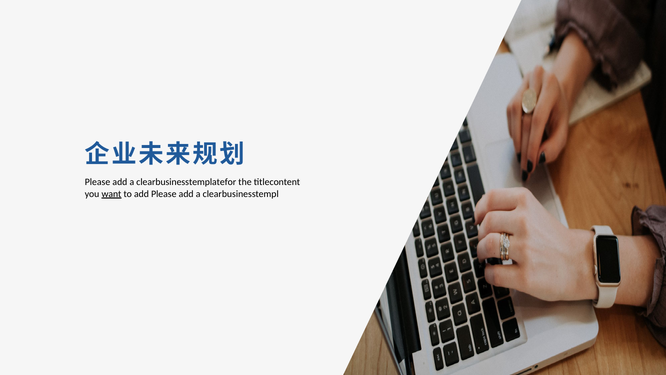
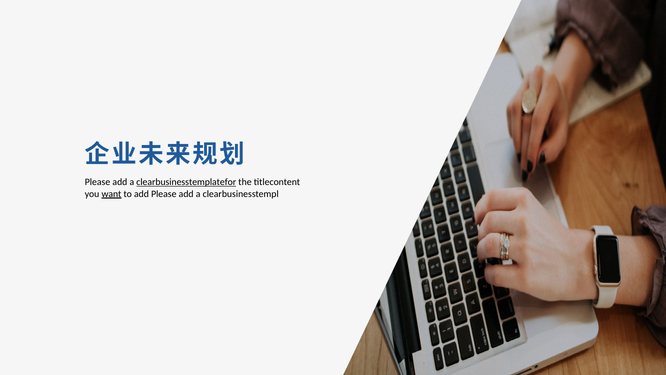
clearbusinesstemplatefor underline: none -> present
